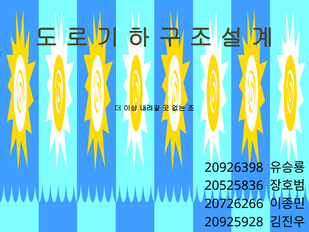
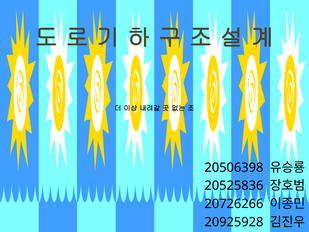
20926398: 20926398 -> 20506398
